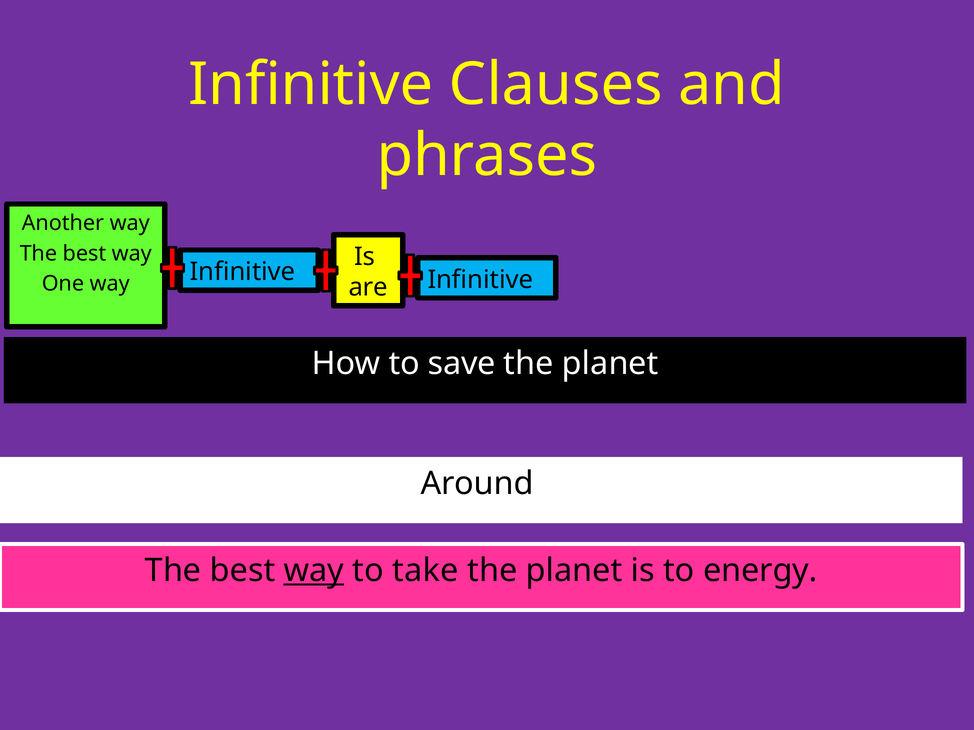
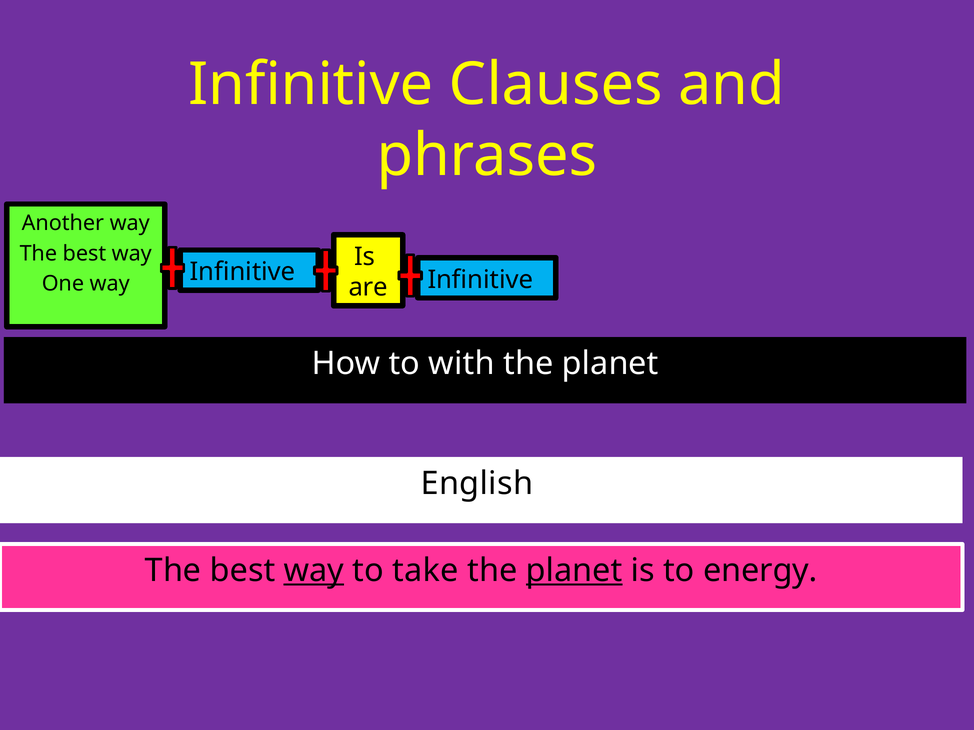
save: save -> with
Around: Around -> English
planet at (574, 571) underline: none -> present
